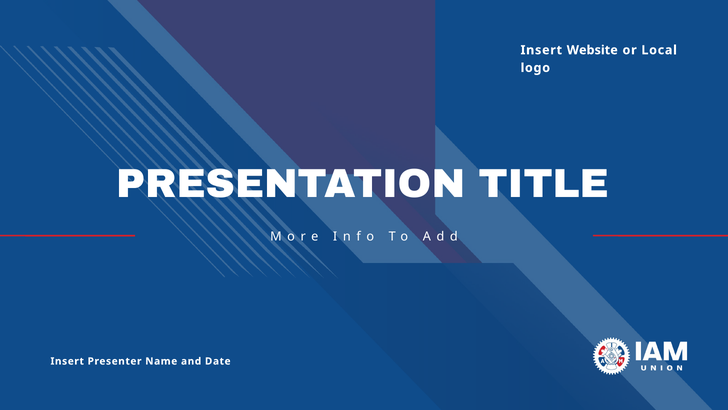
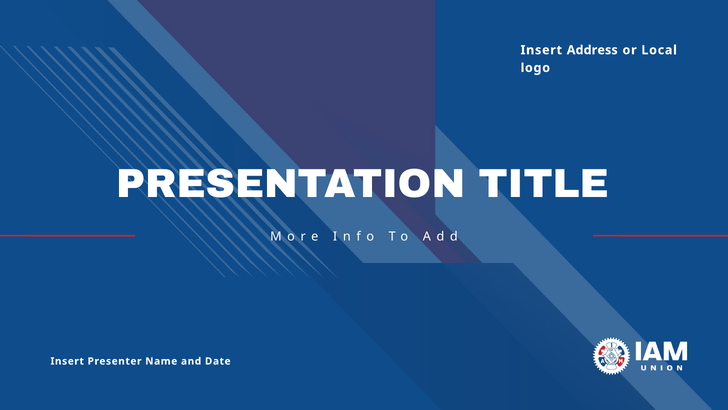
Website: Website -> Address
